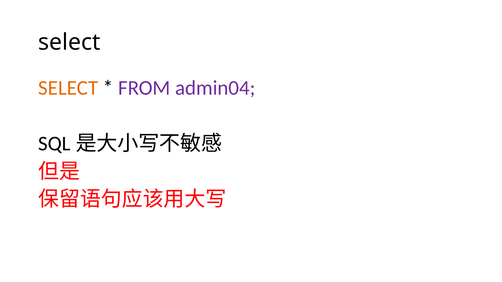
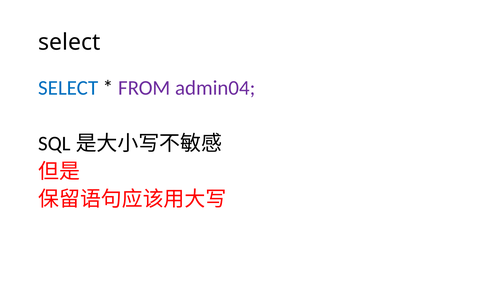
SELECT at (68, 88) colour: orange -> blue
